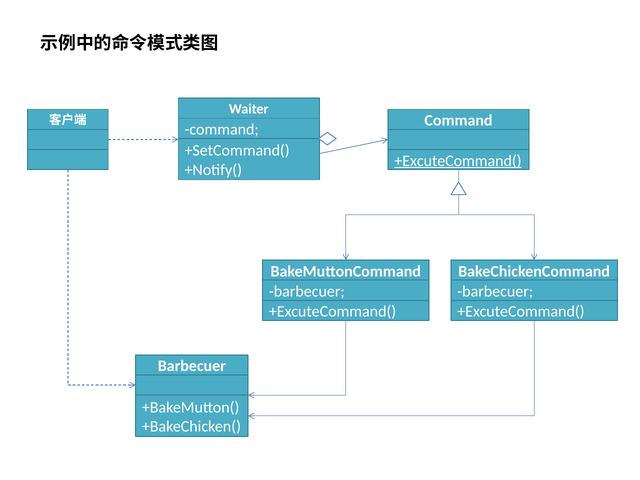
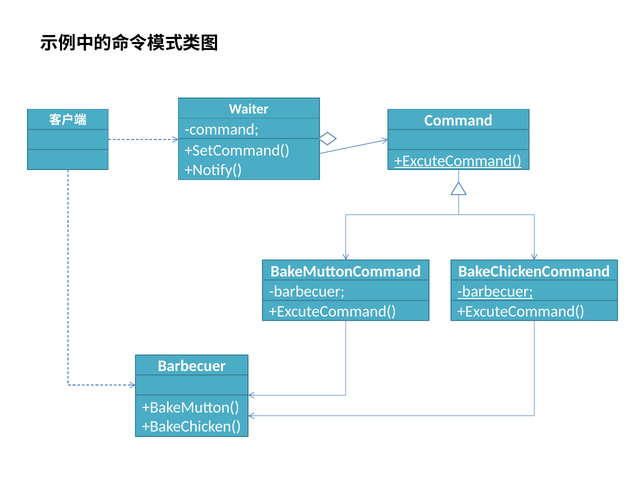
barbecuer at (495, 291) underline: none -> present
